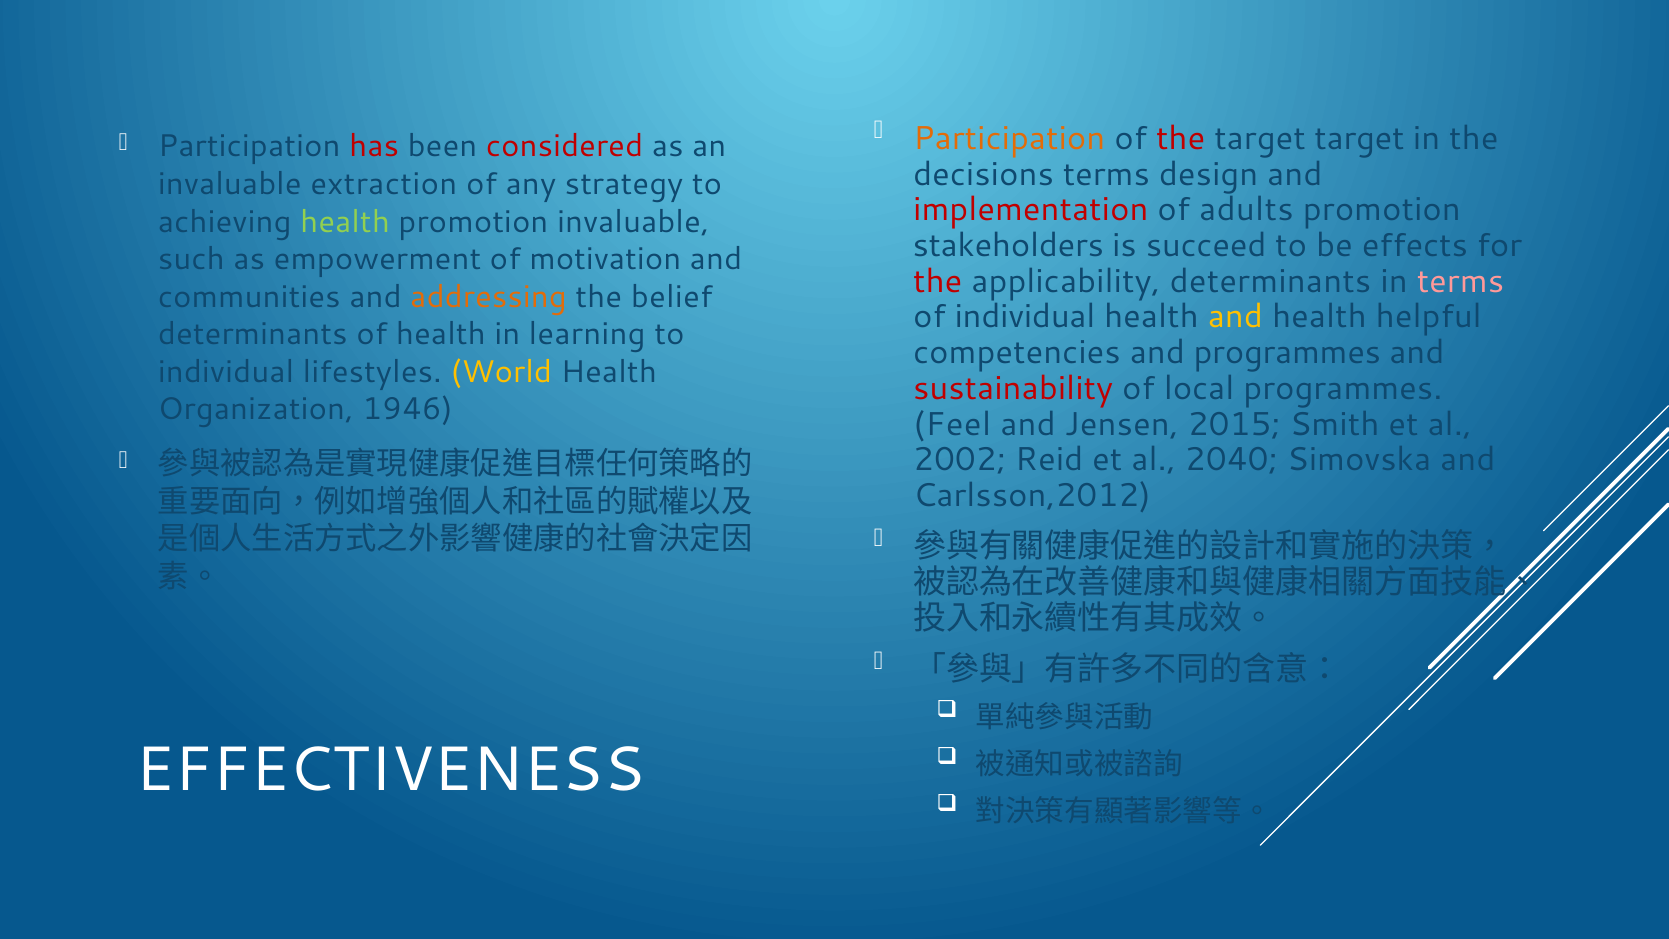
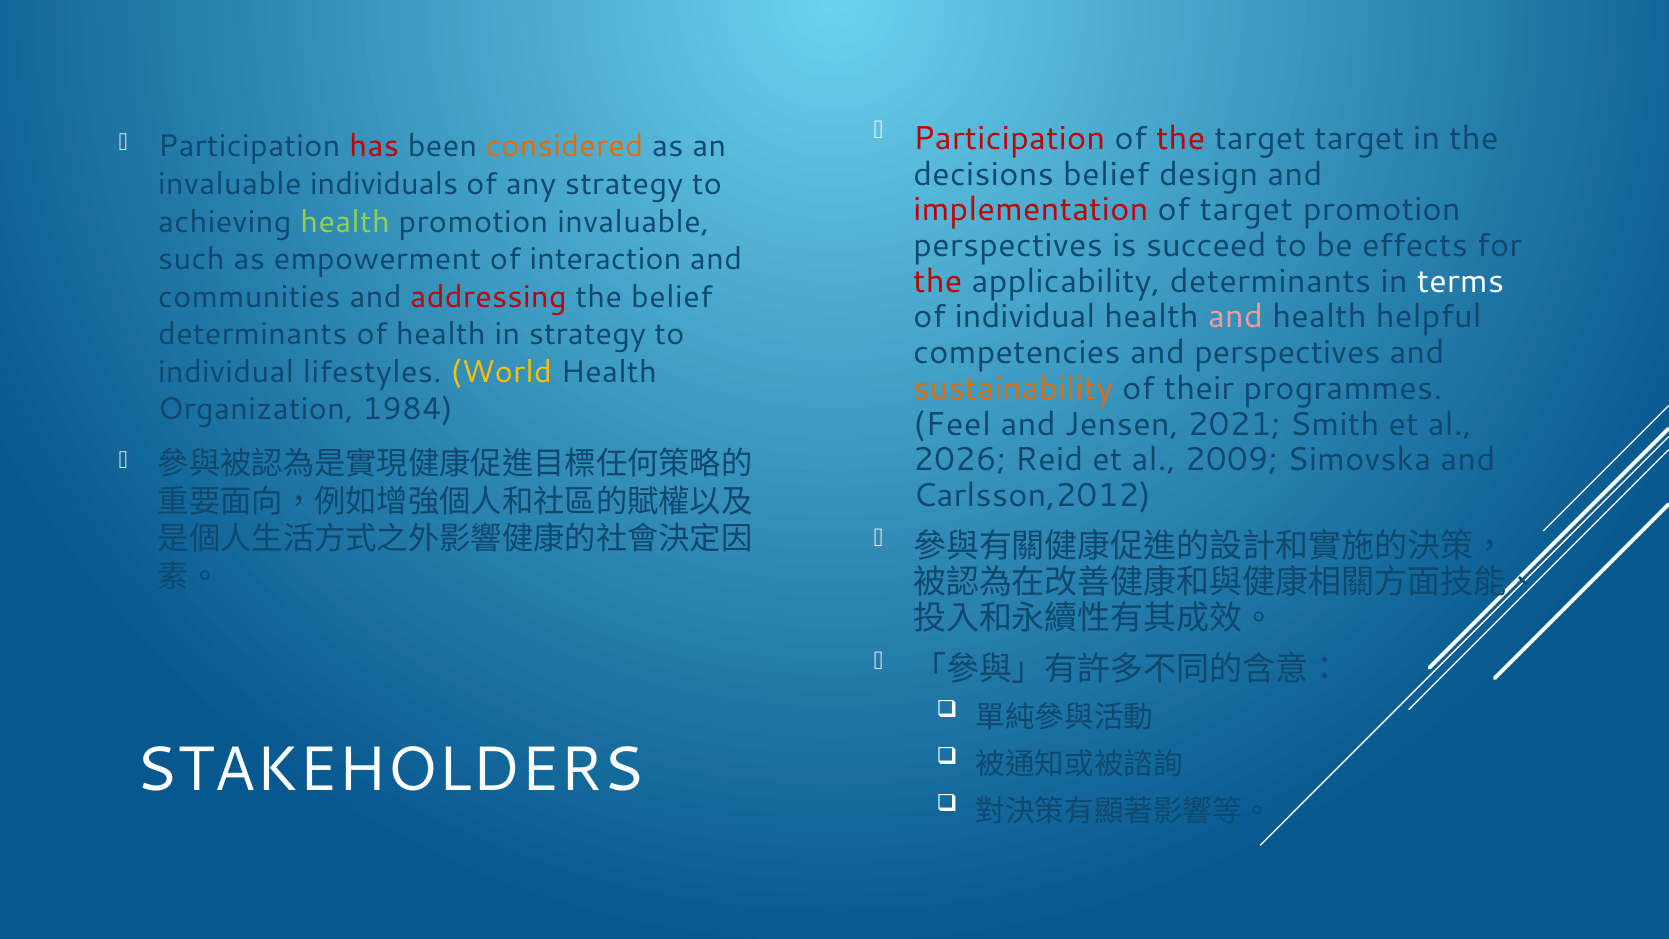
Participation at (1009, 139) colour: orange -> red
considered colour: red -> orange
decisions terms: terms -> belief
extraction: extraction -> individuals
of adults: adults -> target
stakeholders at (1008, 246): stakeholders -> perspectives
motivation: motivation -> interaction
terms at (1460, 281) colour: pink -> white
addressing colour: orange -> red
and at (1235, 317) colour: yellow -> pink
in learning: learning -> strategy
and programmes: programmes -> perspectives
sustainability colour: red -> orange
local: local -> their
1946: 1946 -> 1984
2015: 2015 -> 2021
2002: 2002 -> 2026
2040: 2040 -> 2009
EFFECTIVENESS: EFFECTIVENESS -> STAKEHOLDERS
